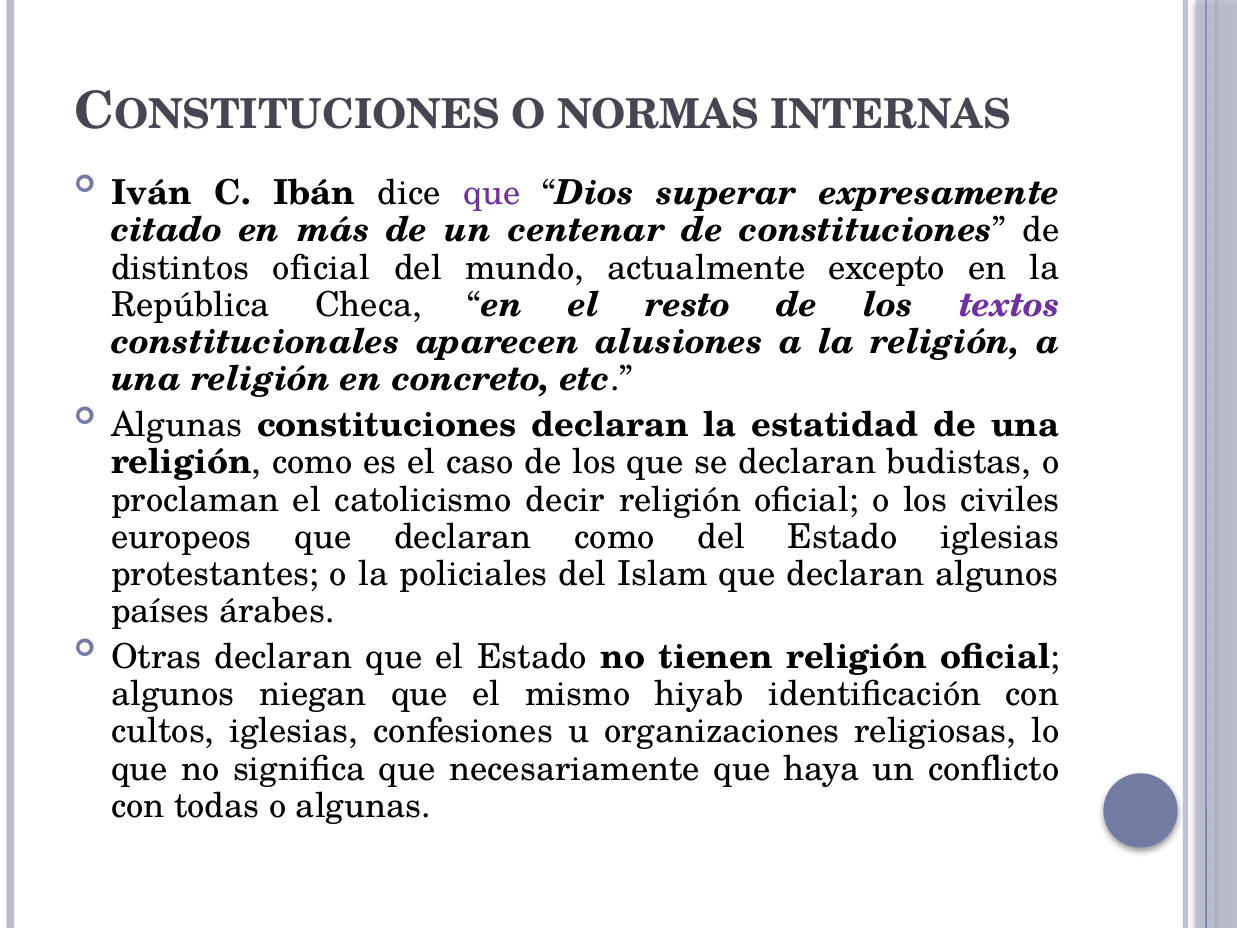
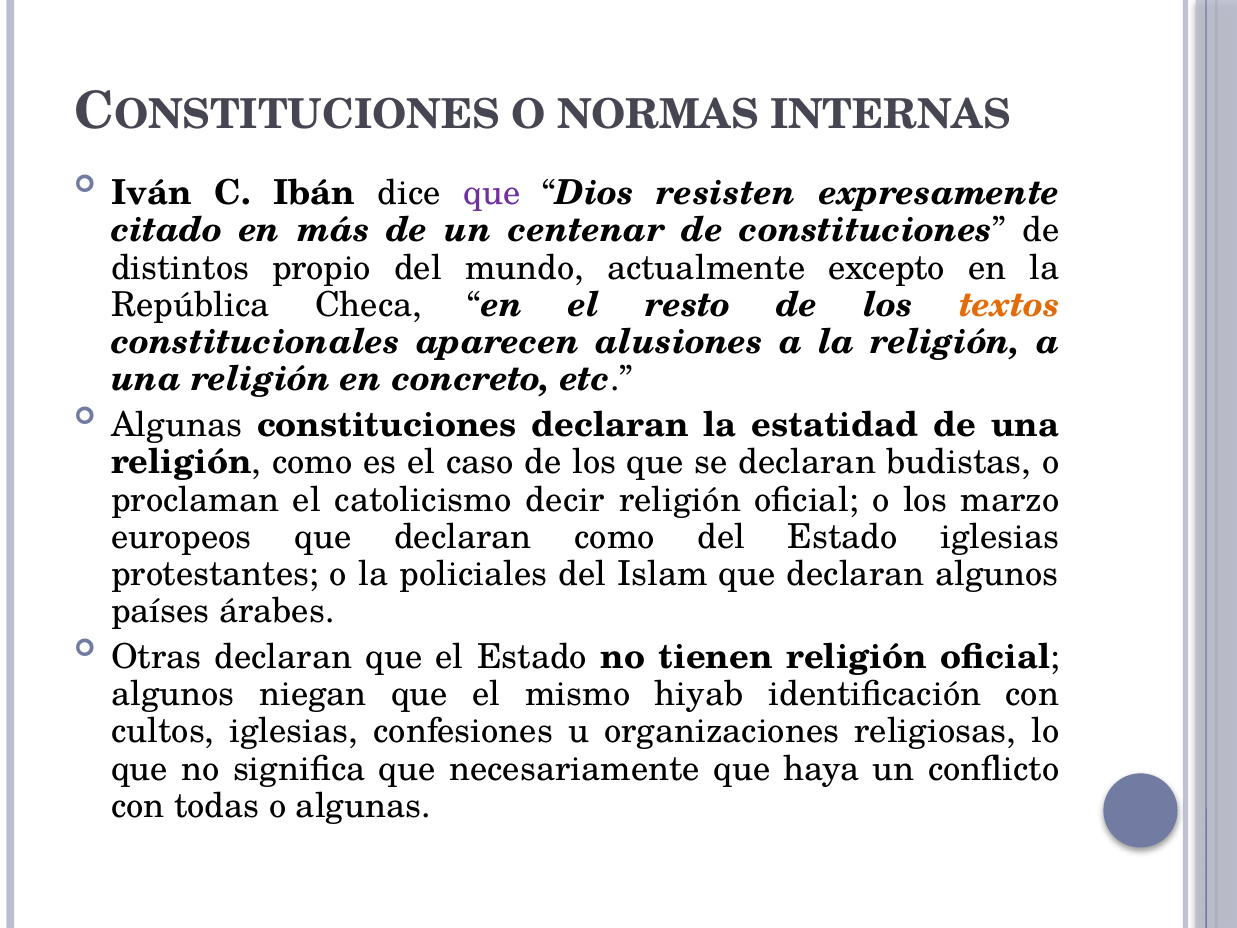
superar: superar -> resisten
distintos oficial: oficial -> propio
textos colour: purple -> orange
civiles: civiles -> marzo
